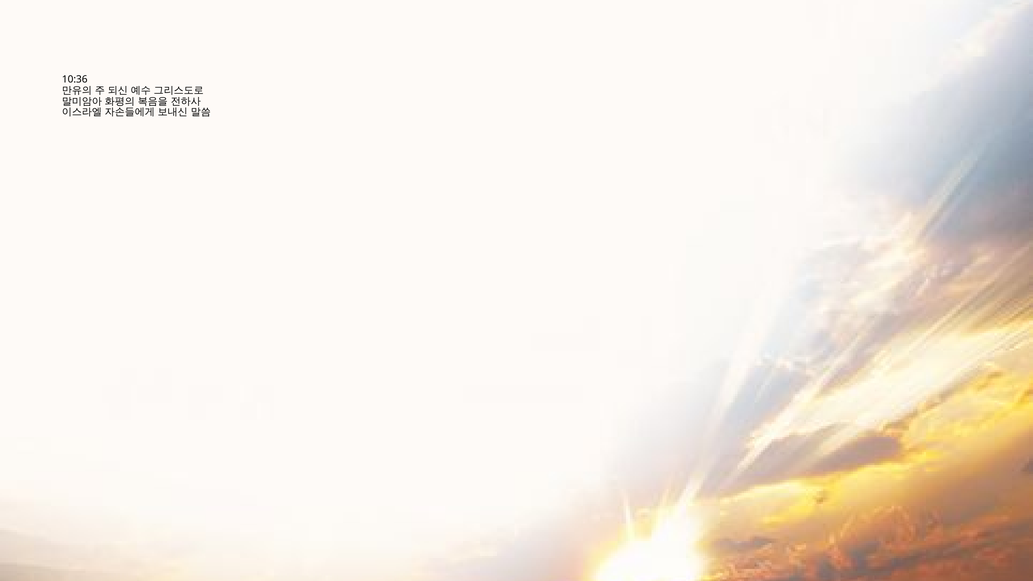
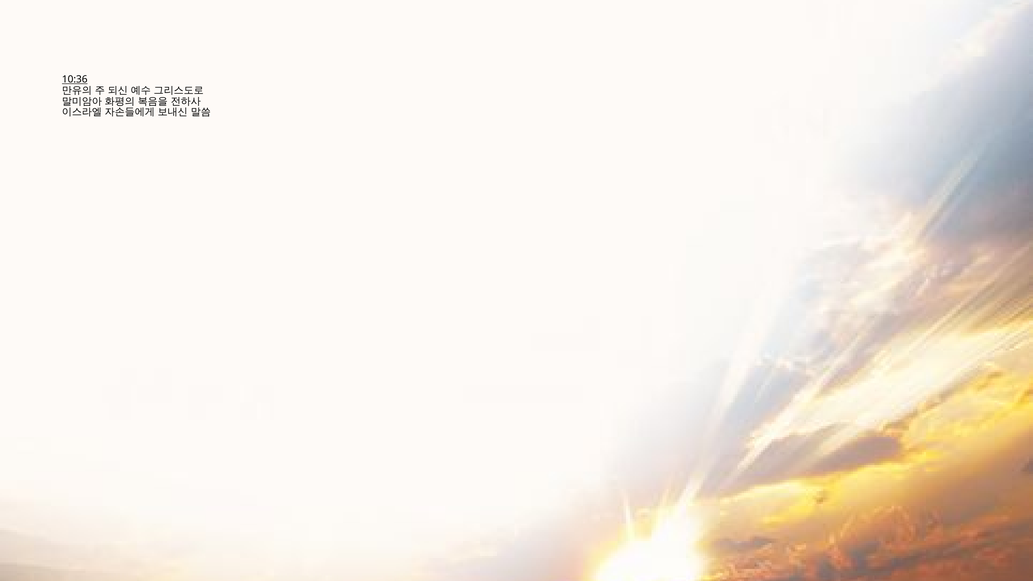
10:36 underline: none -> present
